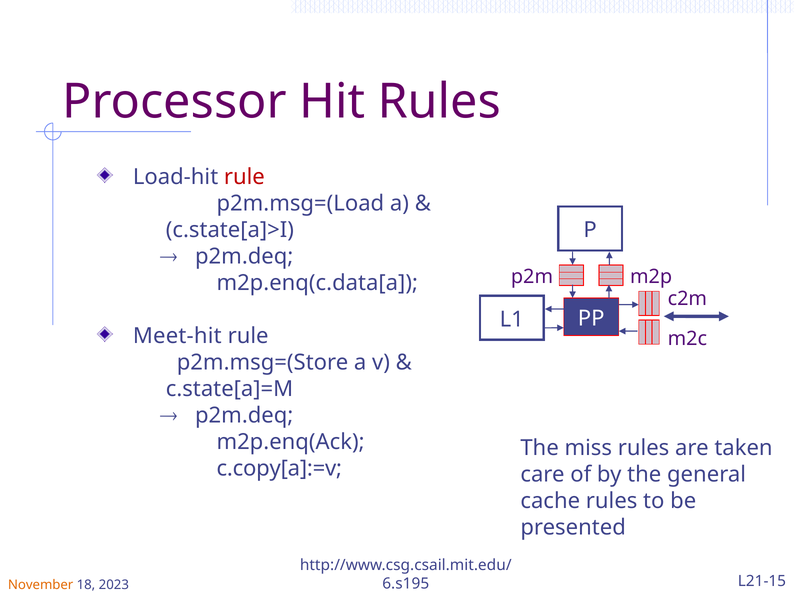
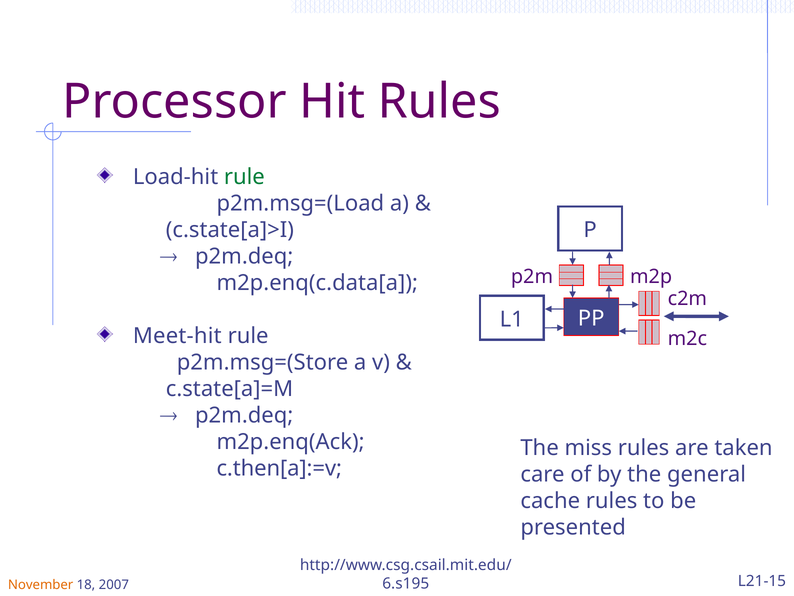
rule at (244, 177) colour: red -> green
c.copy[a]:=v: c.copy[a]:=v -> c.then[a]:=v
2023: 2023 -> 2007
